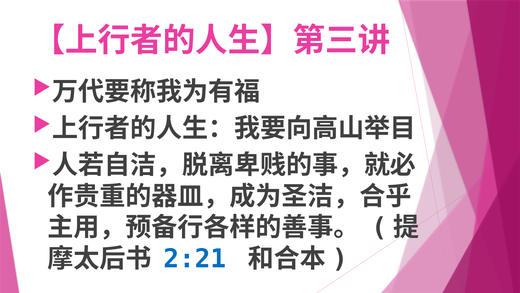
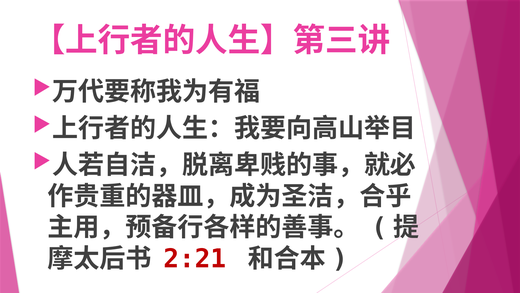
2:21 colour: blue -> red
